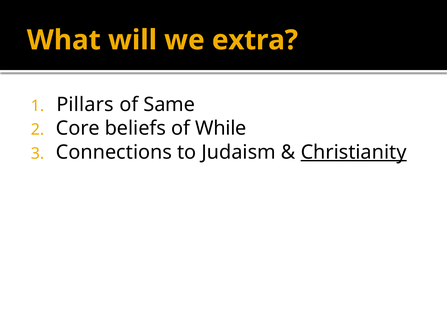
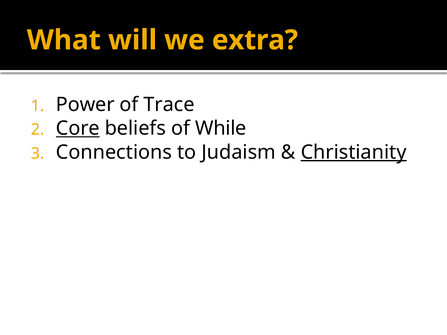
Pillars: Pillars -> Power
Same: Same -> Trace
Core underline: none -> present
